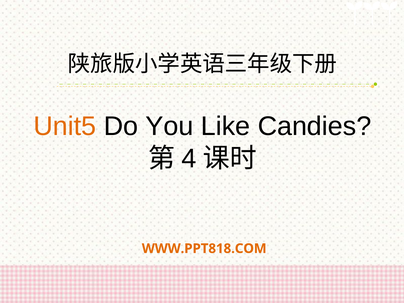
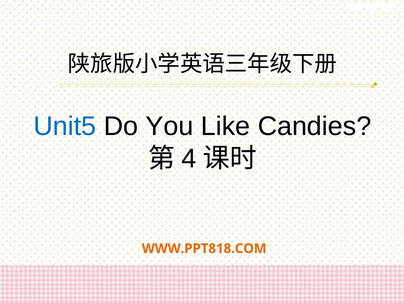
Unit5 colour: orange -> blue
